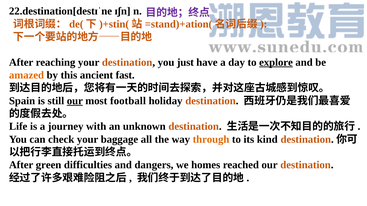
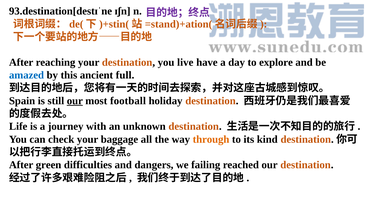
22.destination[destɪˈne: 22.destination[destɪˈne -> 93.destination[destɪˈne
just: just -> live
explore underline: present -> none
amazed colour: orange -> blue
fast: fast -> full
homes: homes -> failing
